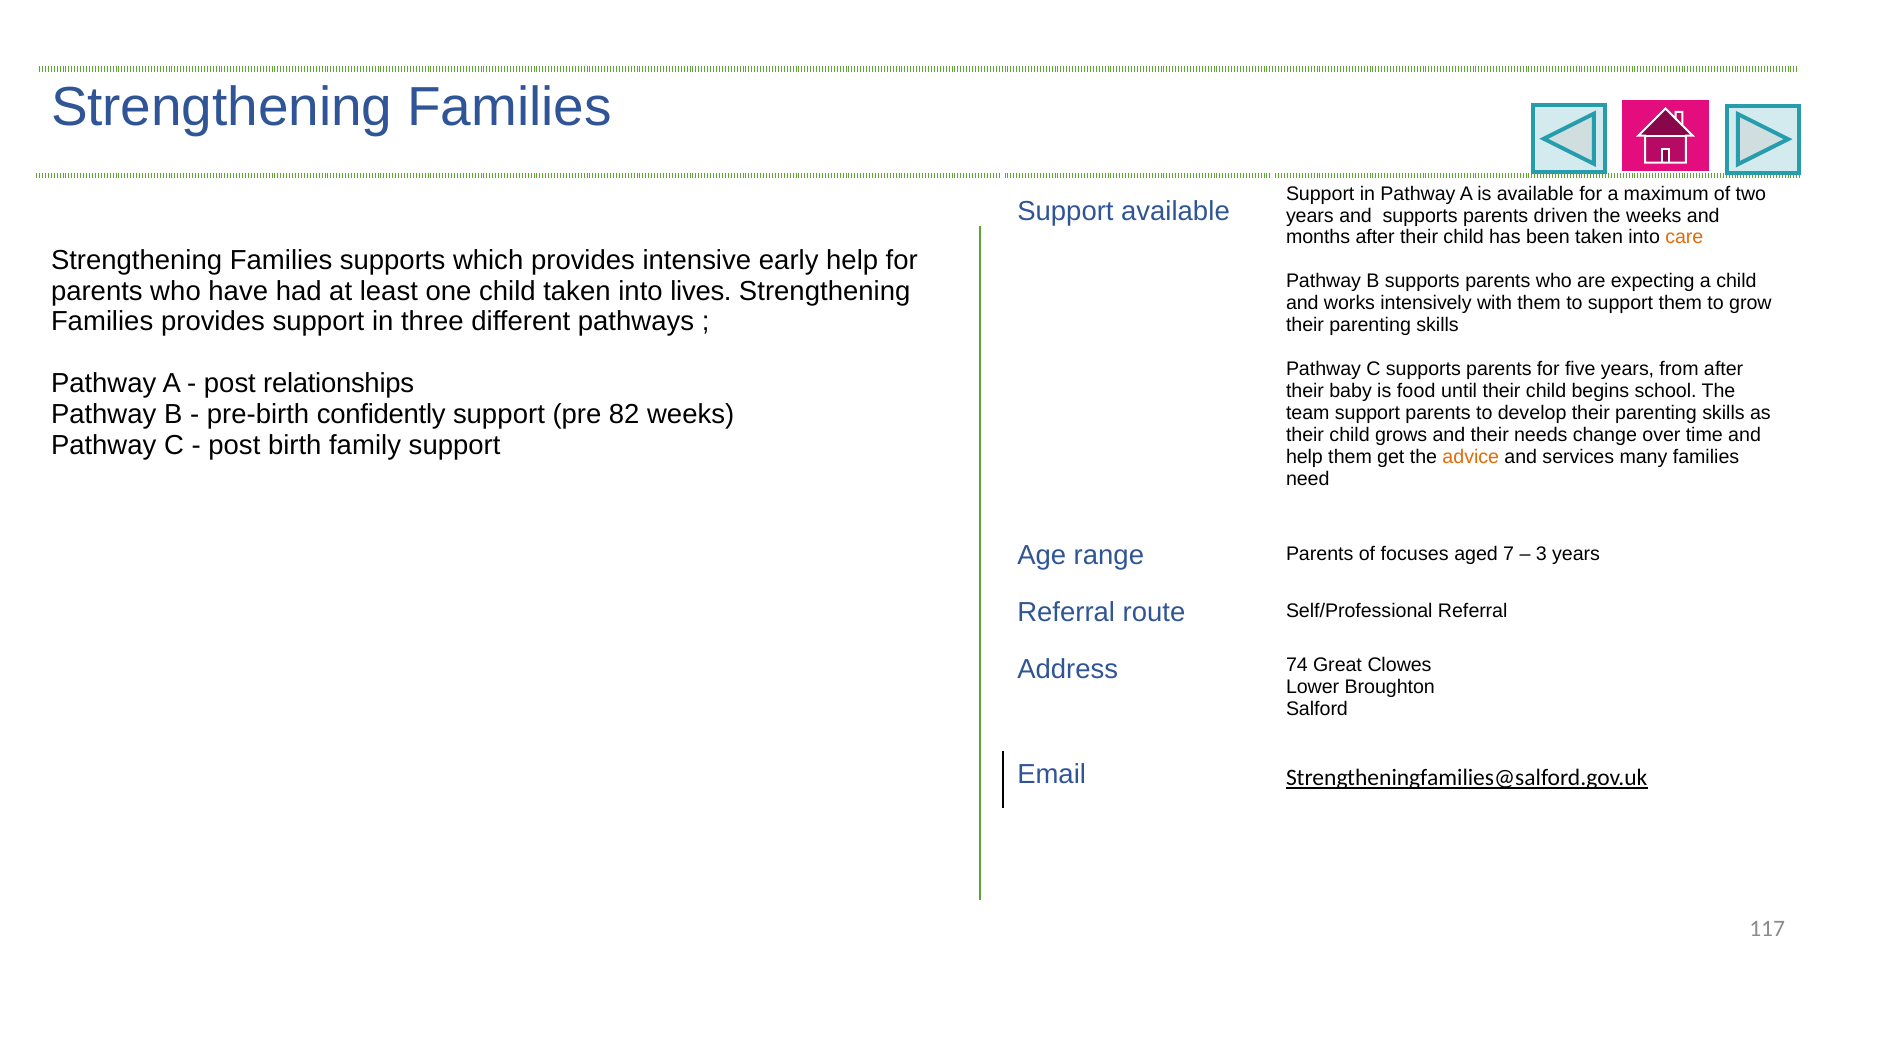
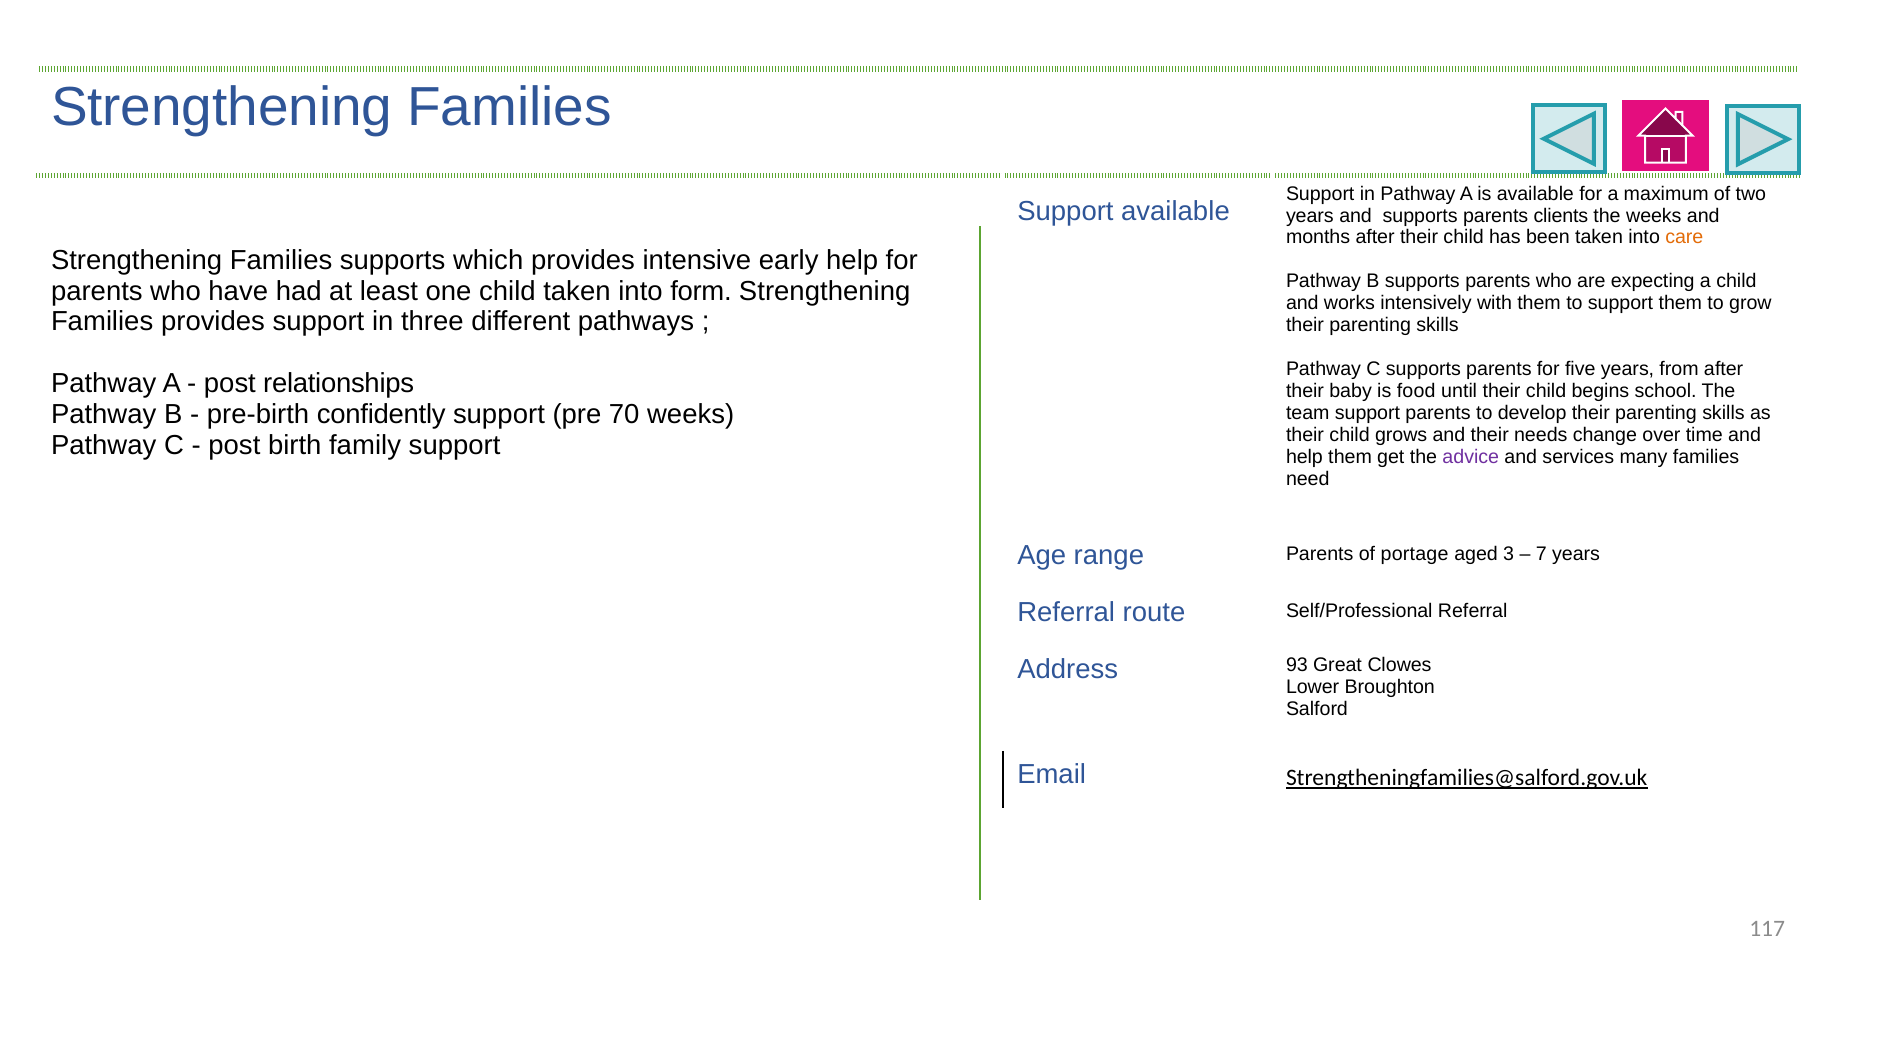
driven: driven -> clients
lives: lives -> form
82: 82 -> 70
advice colour: orange -> purple
focuses: focuses -> portage
7: 7 -> 3
3: 3 -> 7
74: 74 -> 93
